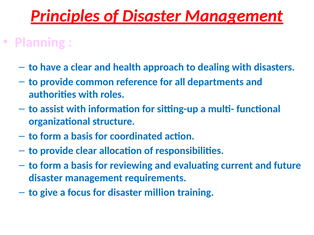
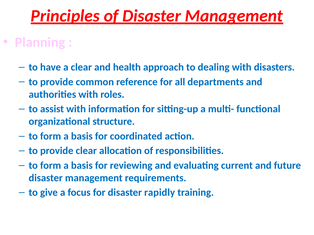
million: million -> rapidly
